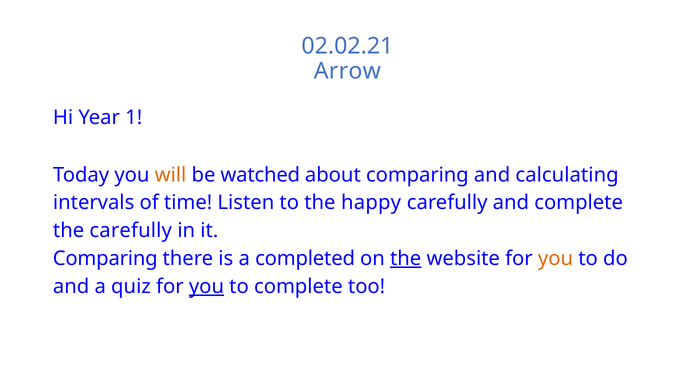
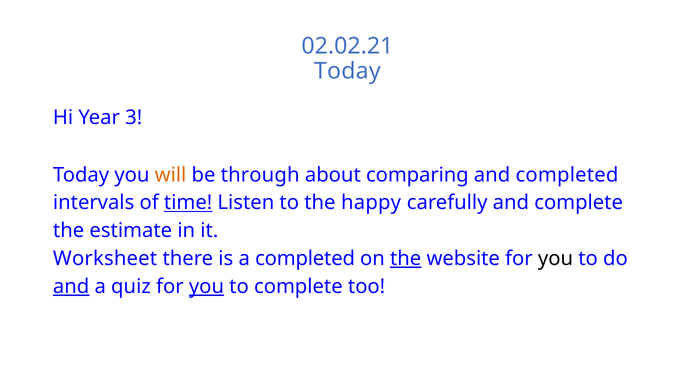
Arrow at (347, 71): Arrow -> Today
1: 1 -> 3
watched: watched -> through
and calculating: calculating -> completed
time underline: none -> present
the carefully: carefully -> estimate
Comparing at (105, 259): Comparing -> Worksheet
you at (556, 259) colour: orange -> black
and at (71, 286) underline: none -> present
